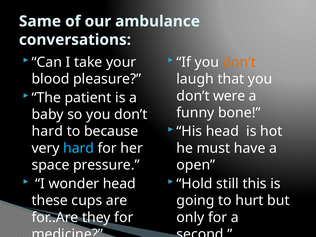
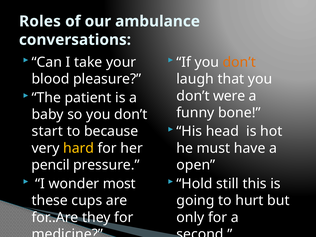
Same: Same -> Roles
hard at (47, 131): hard -> start
hard at (79, 148) colour: light blue -> yellow
space: space -> pencil
wonder head: head -> most
